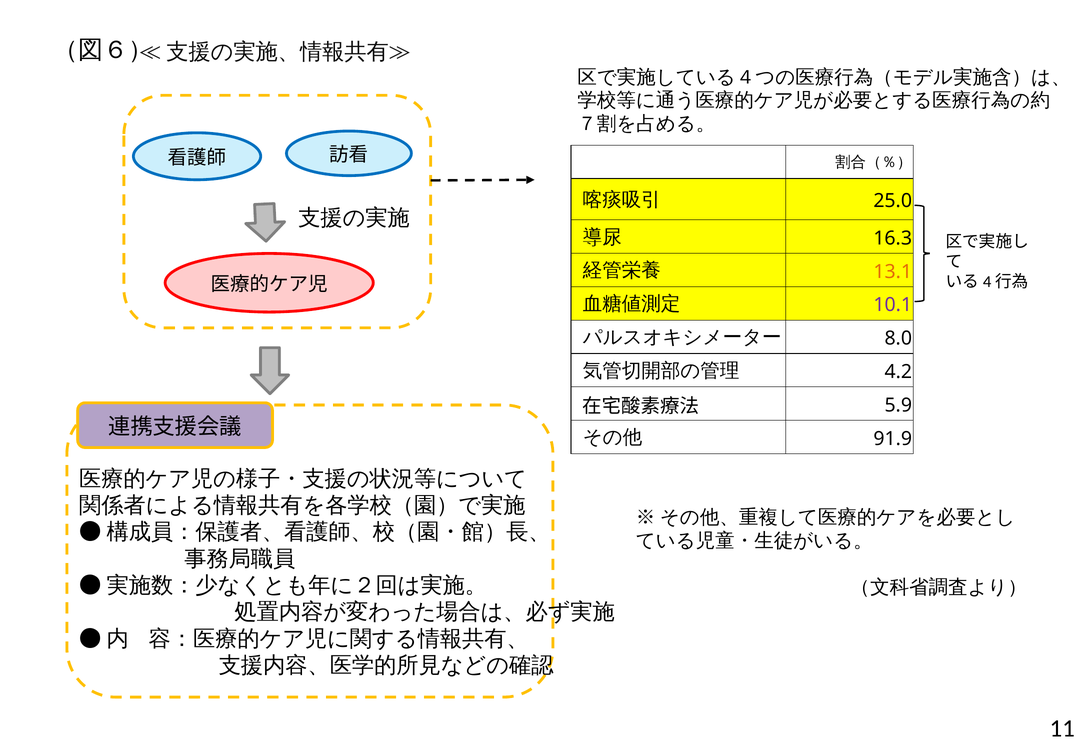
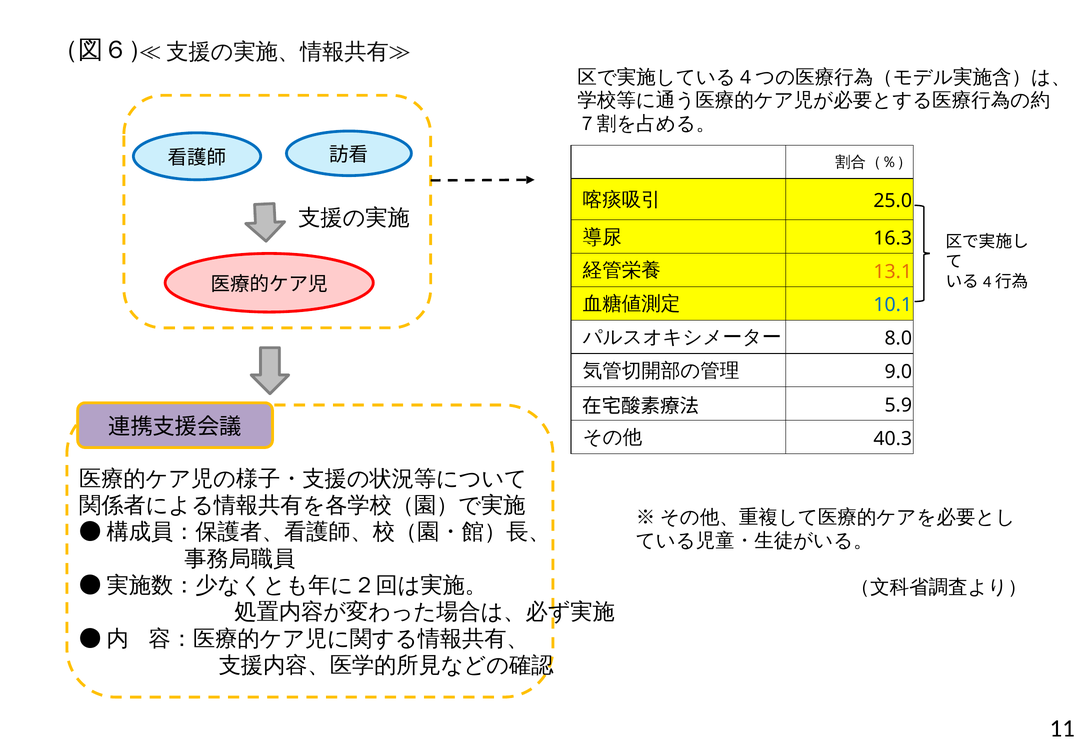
10.1 colour: purple -> blue
4.2: 4.2 -> 9.0
91.9: 91.9 -> 40.3
